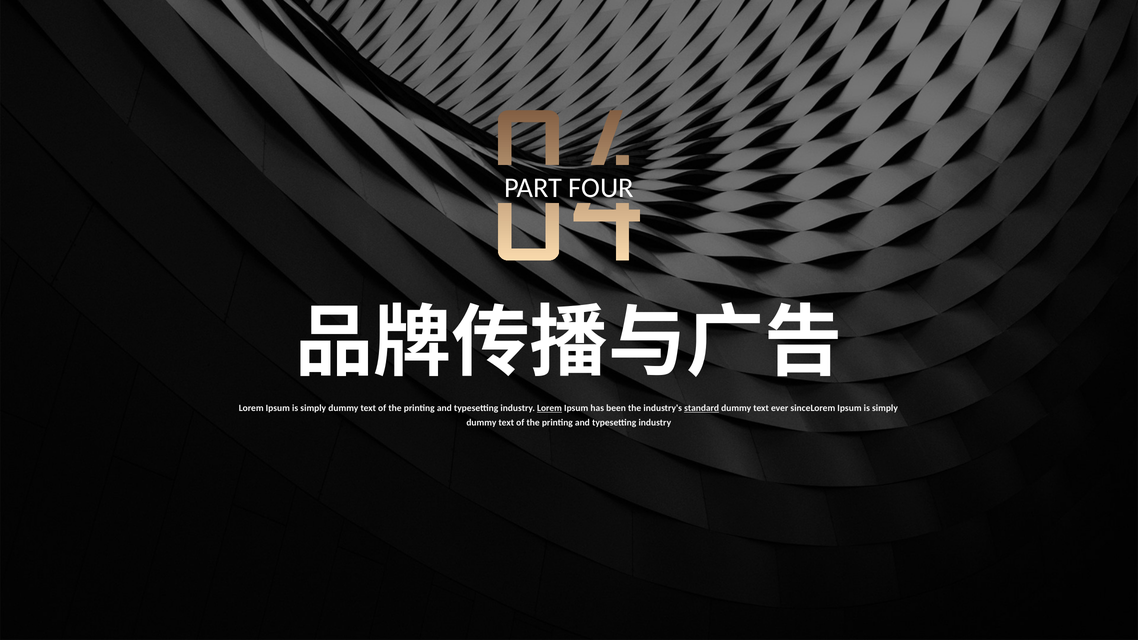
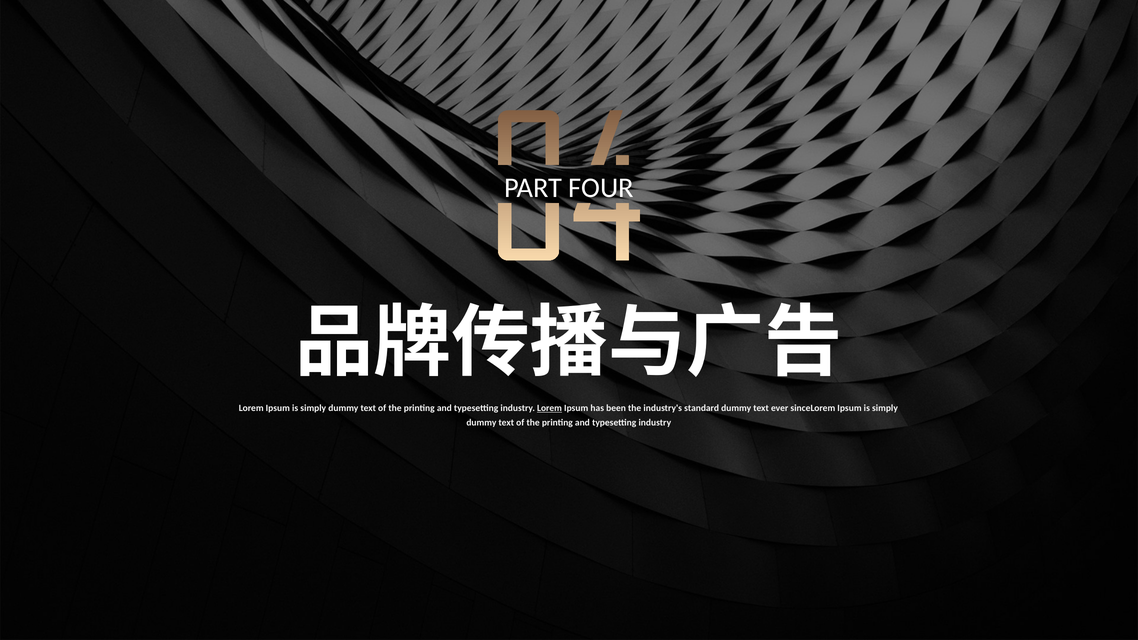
standard underline: present -> none
